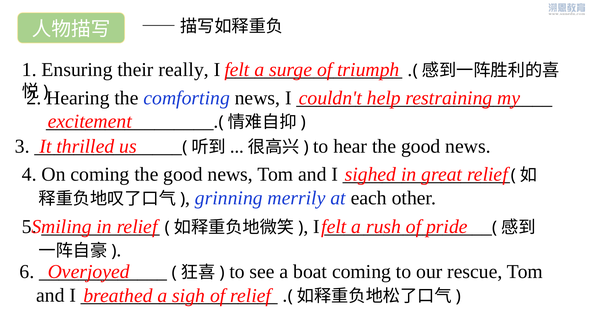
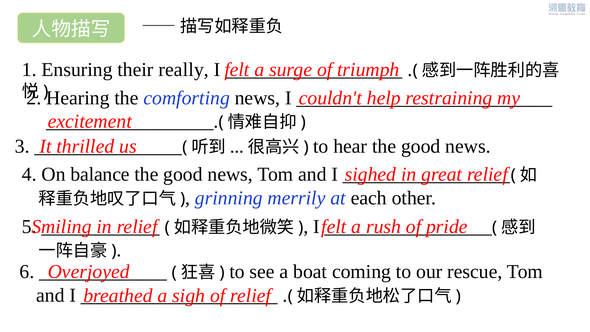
On coming: coming -> balance
